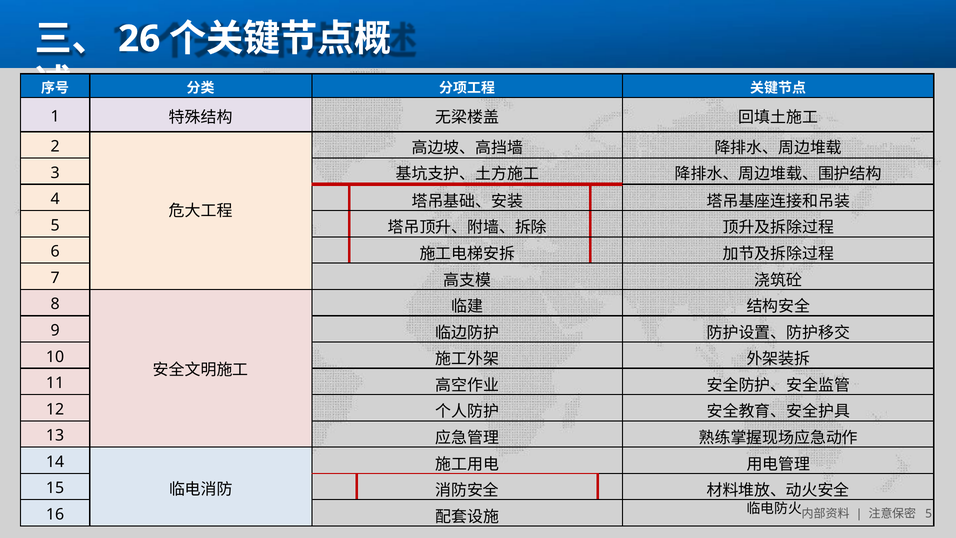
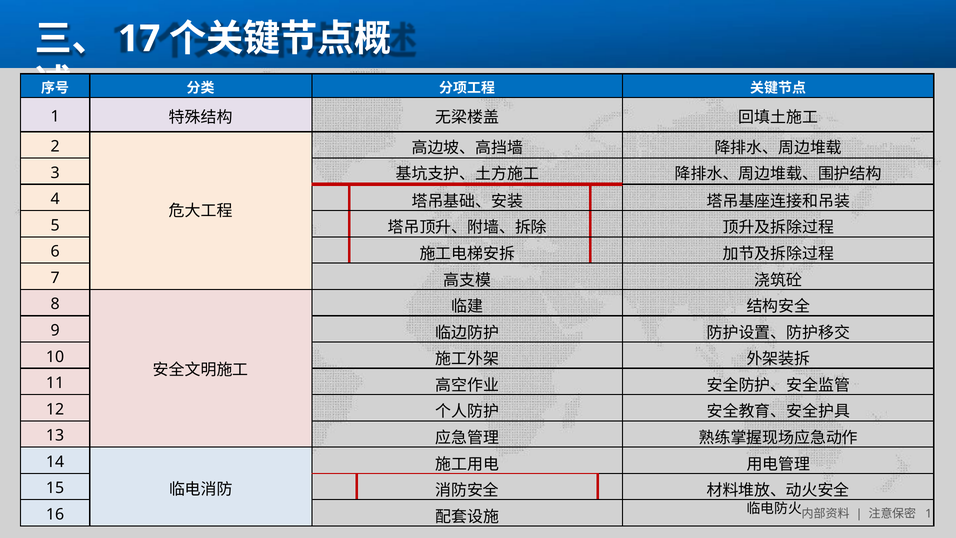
26: 26 -> 17
5 at (929, 514): 5 -> 1
